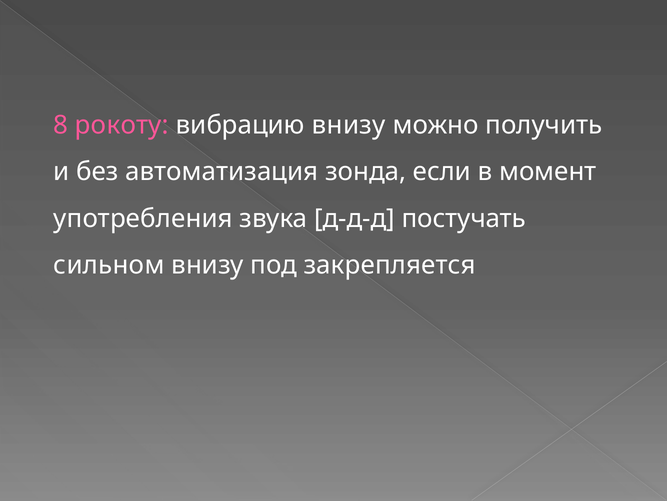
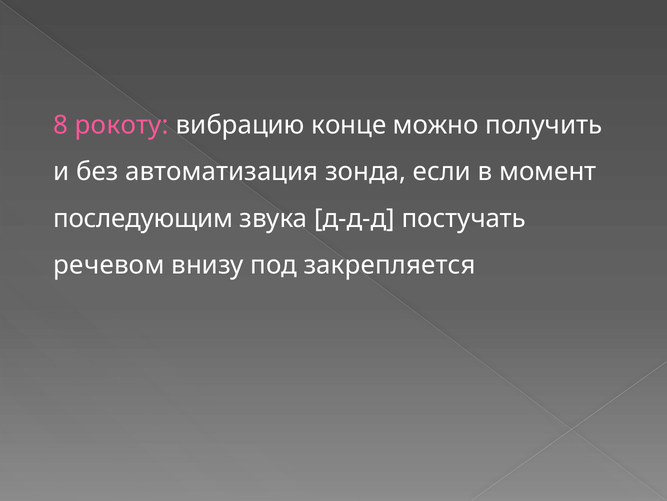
вибрацию внизу: внизу -> конце
употребления: употребления -> последующим
сильном: сильном -> речевом
